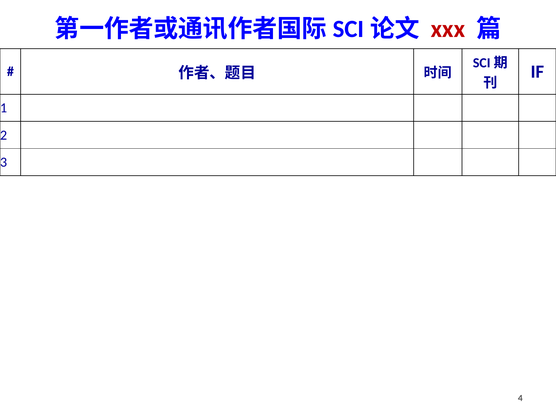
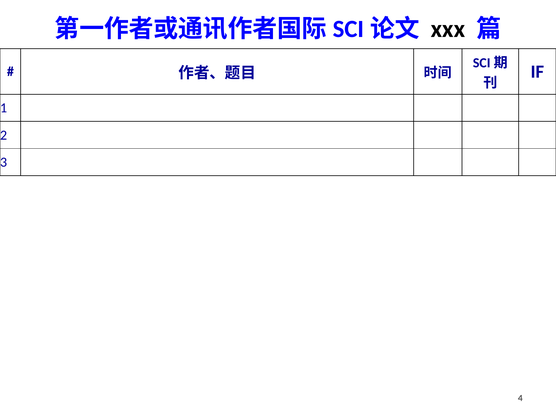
xxx colour: red -> black
